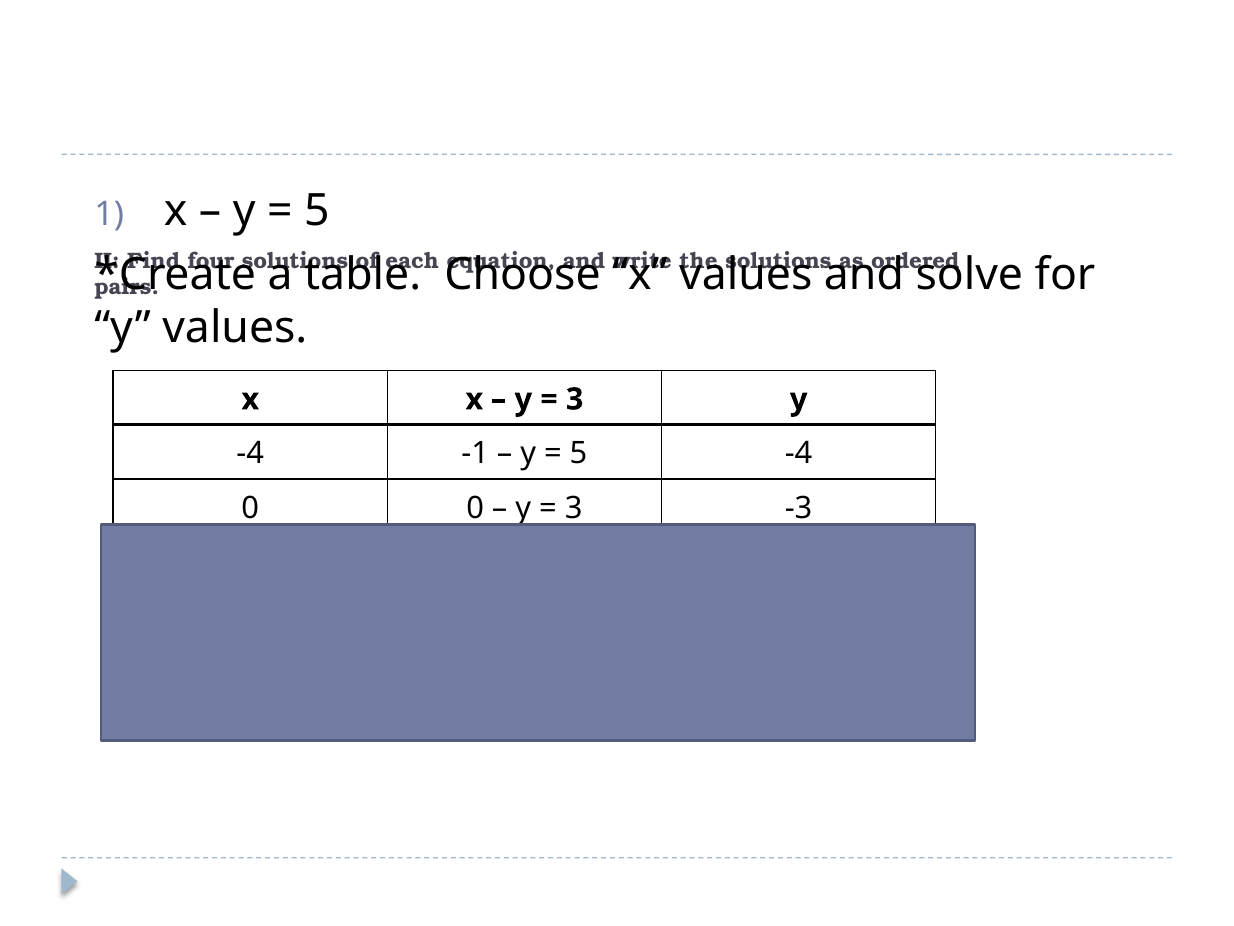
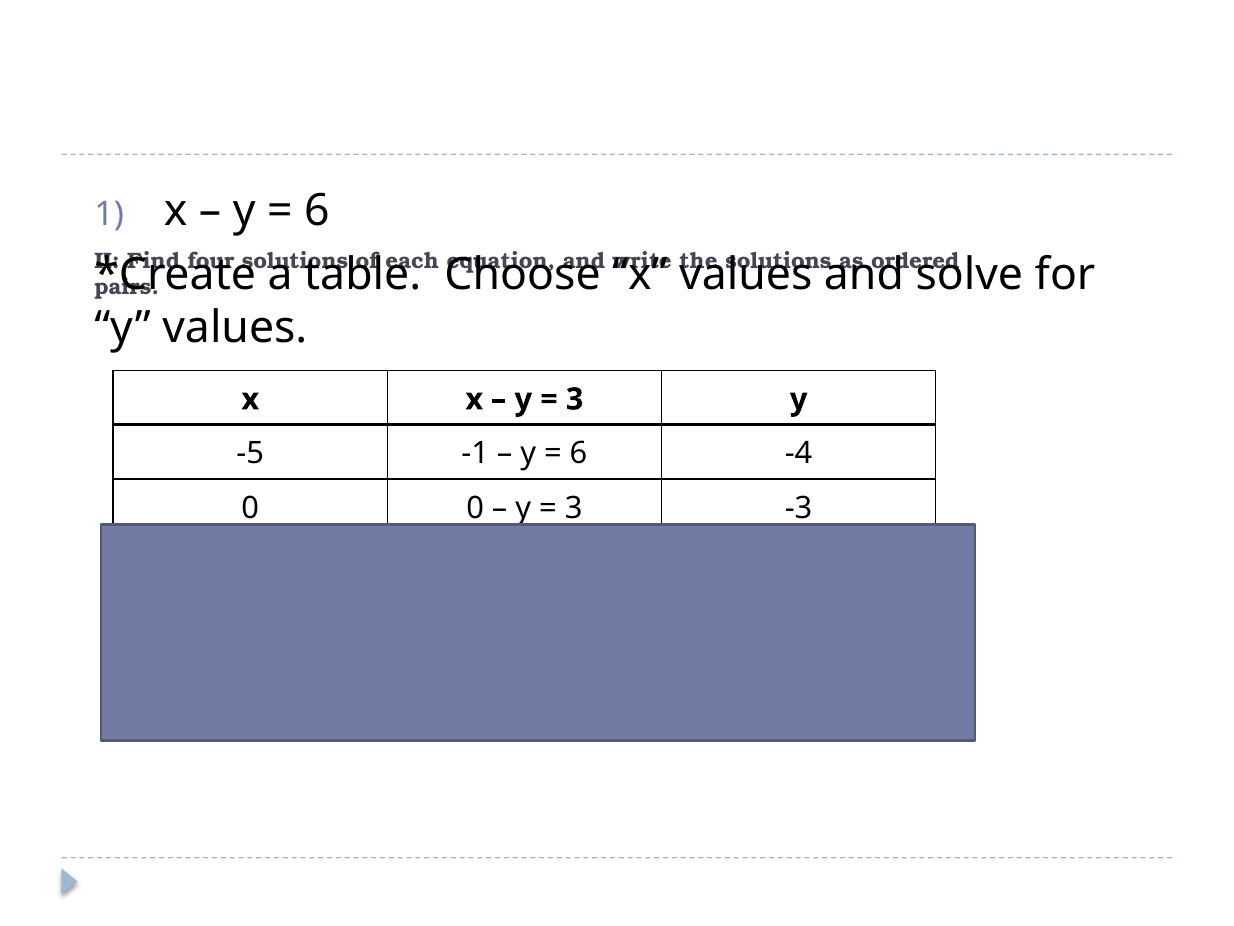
5 at (317, 211): 5 -> 6
-4 at (250, 453): -4 -> -5
5 at (579, 453): 5 -> 6
